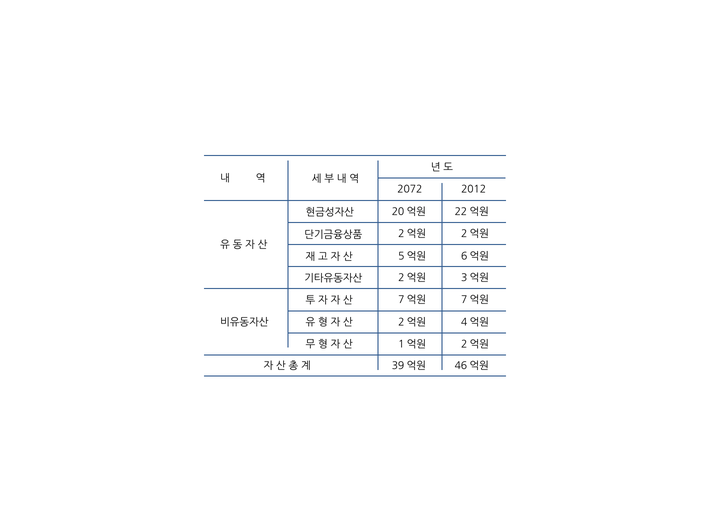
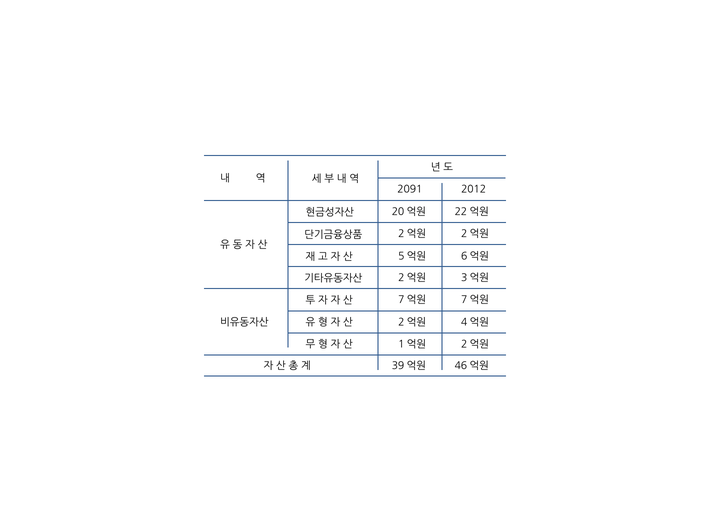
2072: 2072 -> 2091
